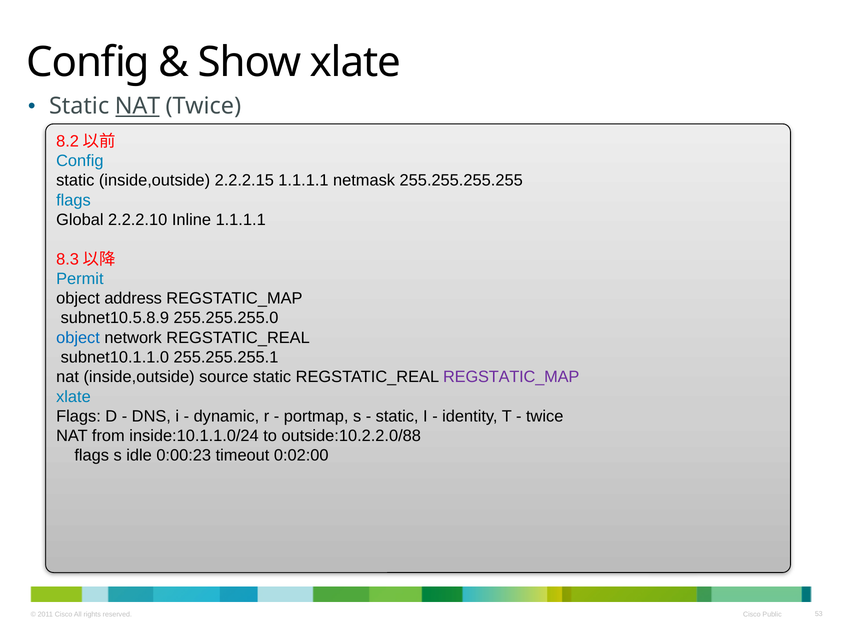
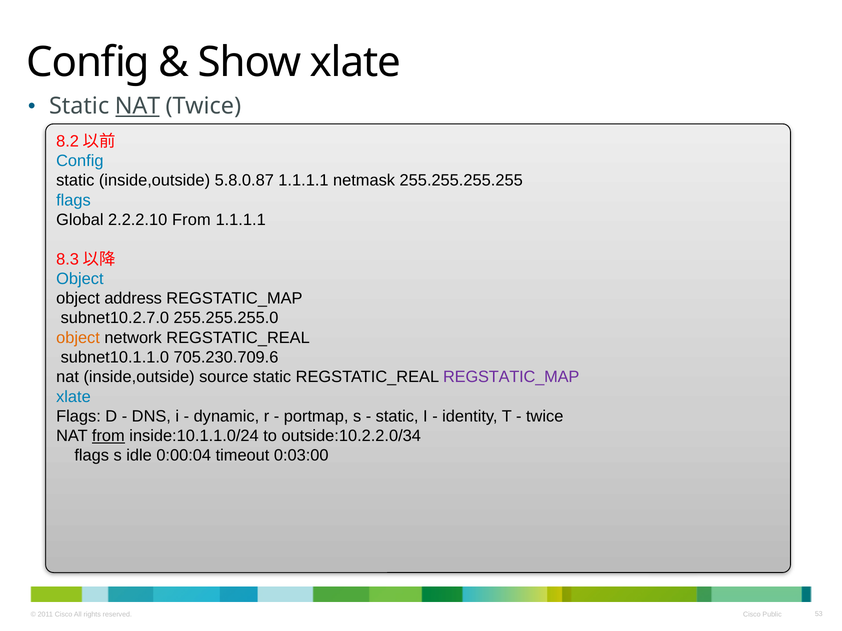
2.2.2.15: 2.2.2.15 -> 5.8.0.87
2.2.2.10 Inline: Inline -> From
Permit at (80, 279): Permit -> Object
subnet10.5.8.9: subnet10.5.8.9 -> subnet10.2.7.0
object at (78, 338) colour: blue -> orange
255.255.255.1: 255.255.255.1 -> 705.230.709.6
from at (108, 436) underline: none -> present
outside:10.2.2.0/88: outside:10.2.2.0/88 -> outside:10.2.2.0/34
0:00:23: 0:00:23 -> 0:00:04
0:02:00: 0:02:00 -> 0:03:00
